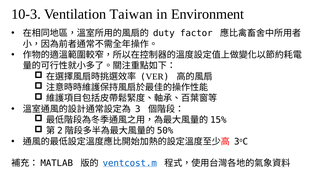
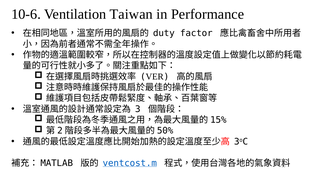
10-3: 10-3 -> 10-6
Environment: Environment -> Performance
